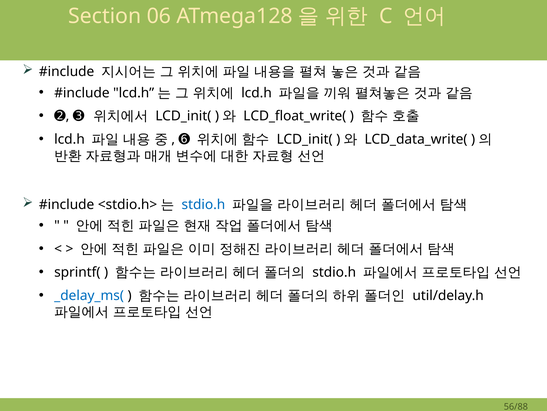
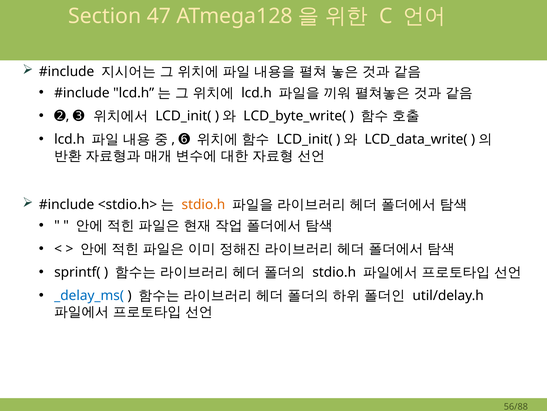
06: 06 -> 47
LCD_float_write(: LCD_float_write( -> LCD_byte_write(
stdio.h at (203, 204) colour: blue -> orange
